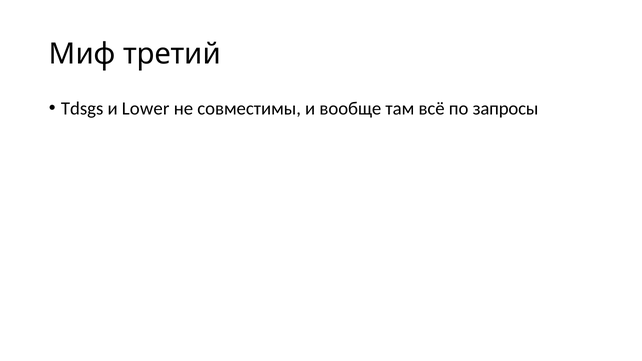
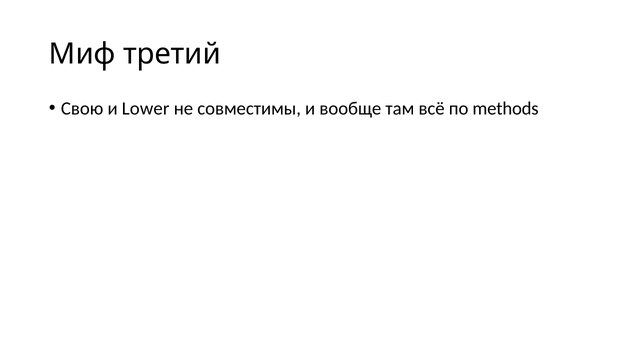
Tdsgs: Tdsgs -> Свою
запросы: запросы -> methods
